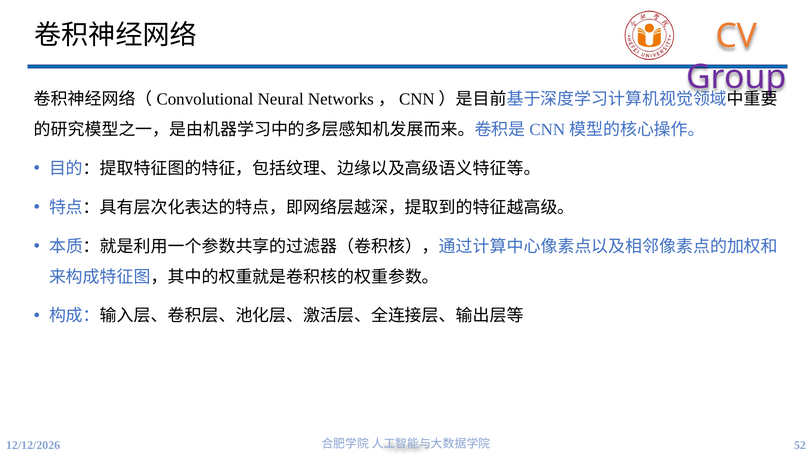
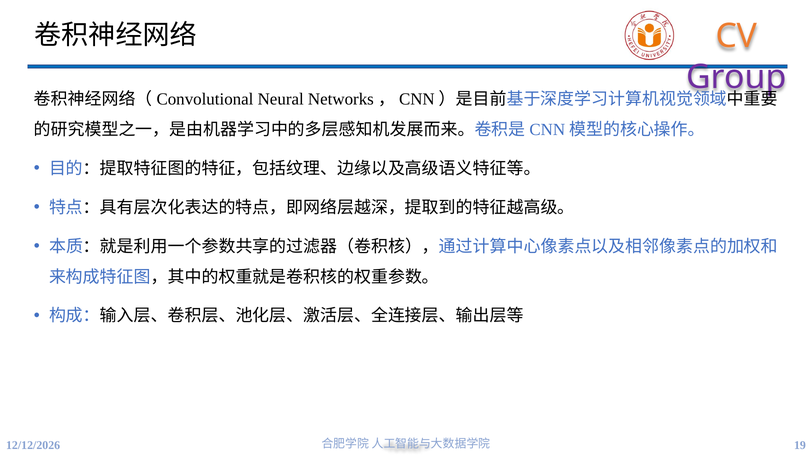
52: 52 -> 19
